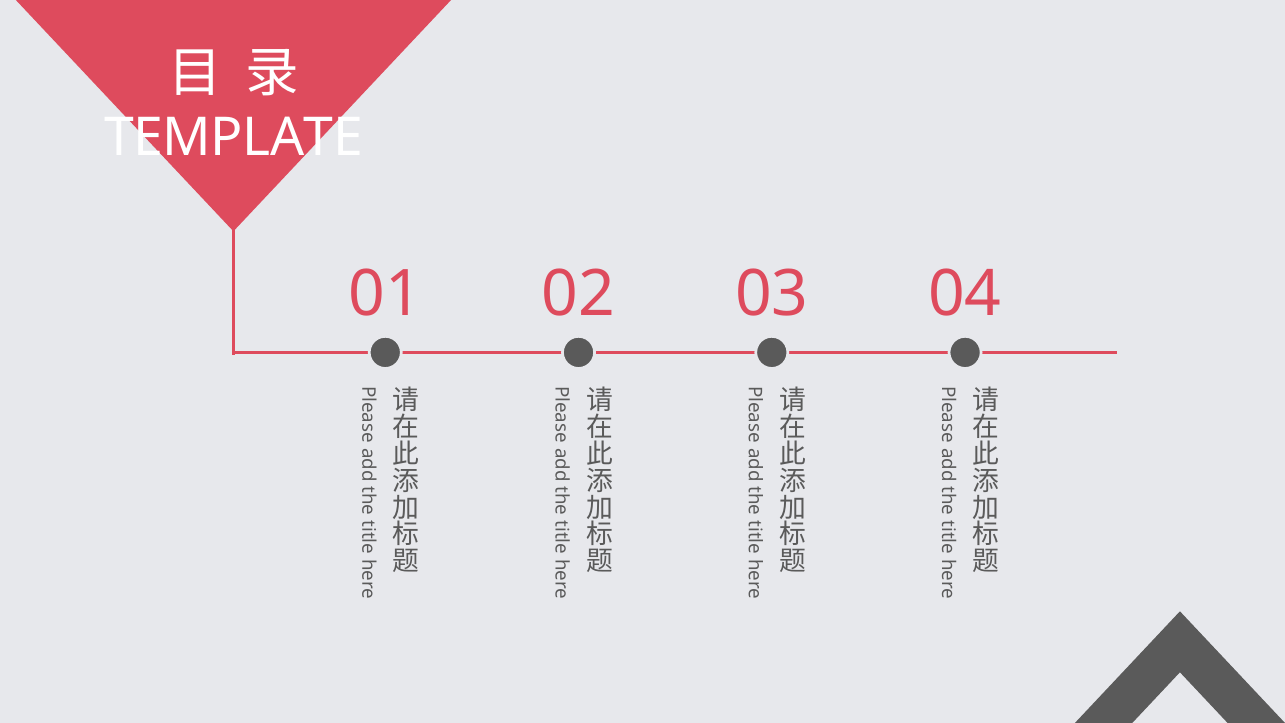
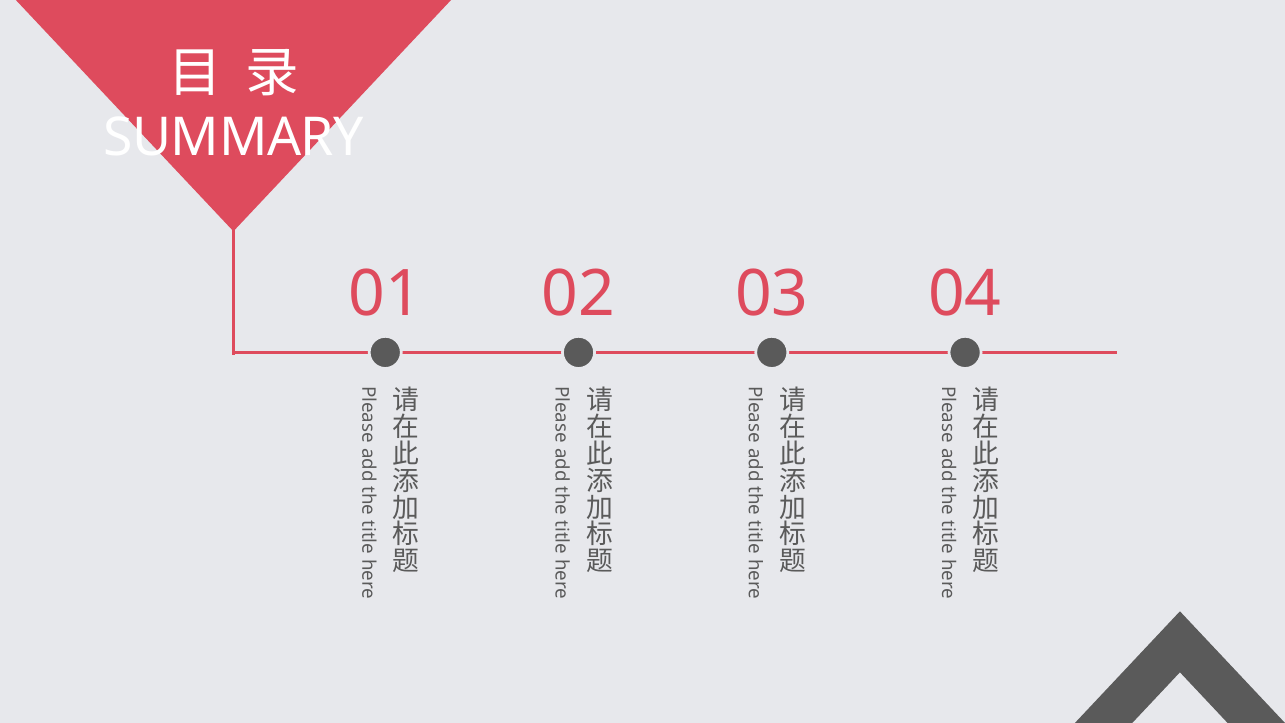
TEMPLATE: TEMPLATE -> SUMMARY
